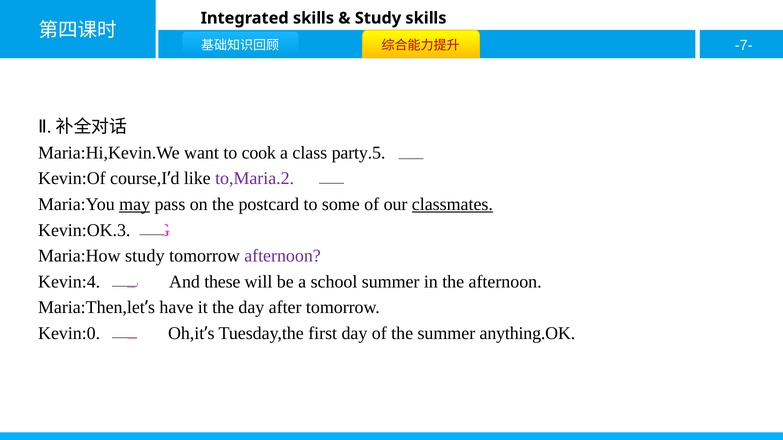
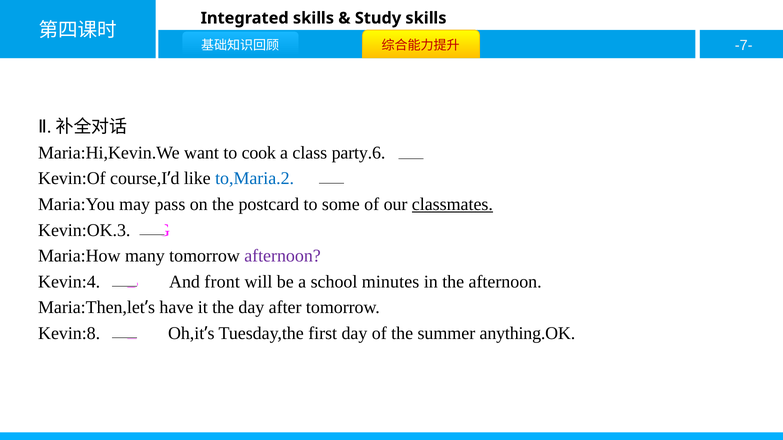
party.5: party.5 -> party.6
to,Maria.2 colour: purple -> blue
may underline: present -> none
Maria:How study: study -> many
these: these -> front
school summer: summer -> minutes
Kevin:0: Kevin:0 -> Kevin:8
